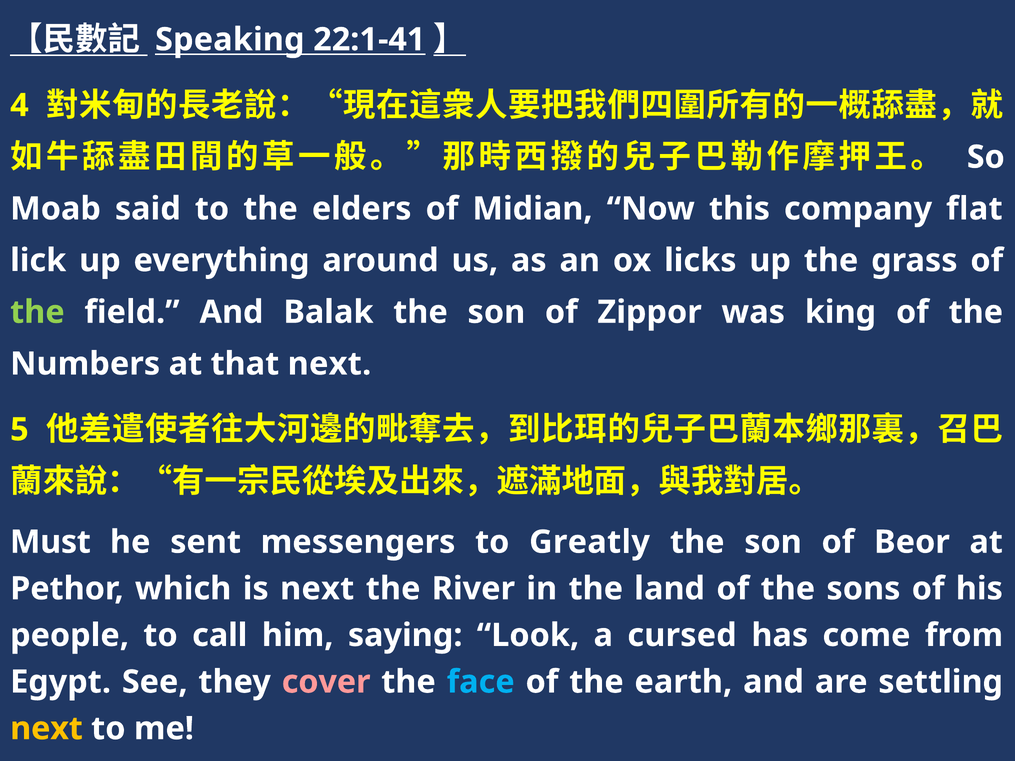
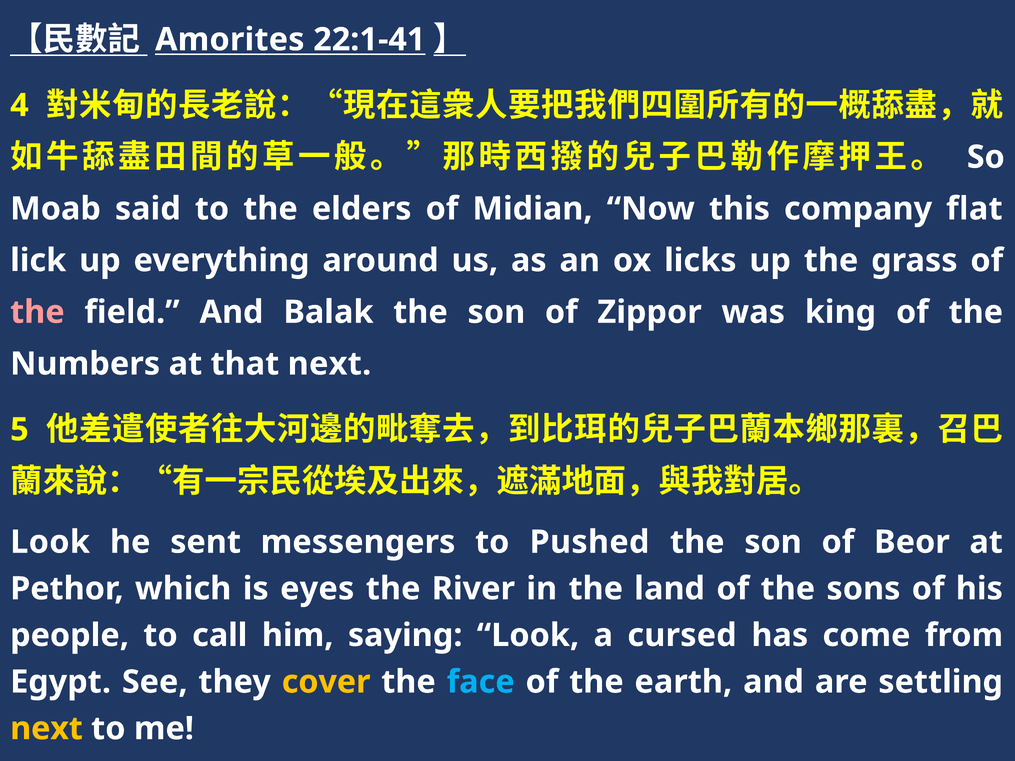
Speaking: Speaking -> Amorites
the at (37, 312) colour: light green -> pink
Must at (50, 542): Must -> Look
Greatly: Greatly -> Pushed
is next: next -> eyes
cover colour: pink -> yellow
